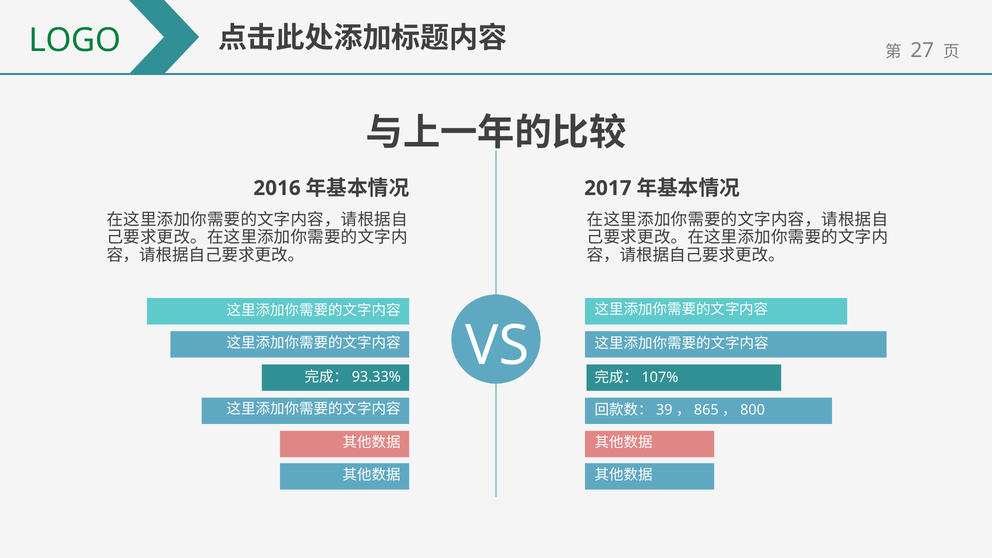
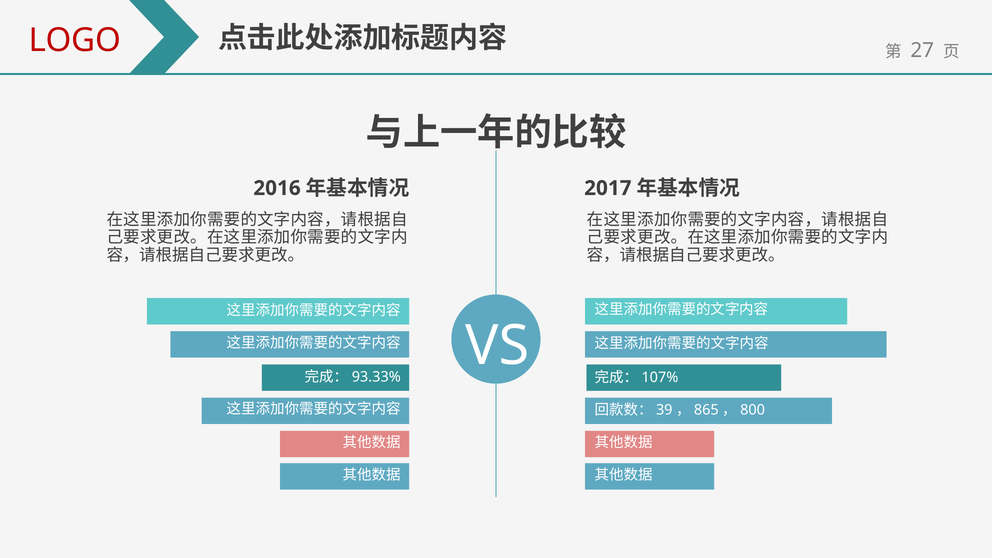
LOGO colour: green -> red
